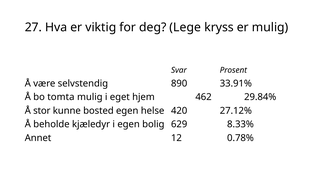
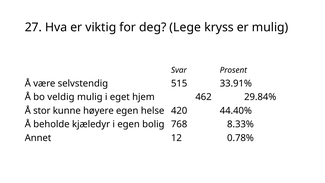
890: 890 -> 515
tomta: tomta -> veldig
bosted: bosted -> høyere
27.12%: 27.12% -> 44.40%
629: 629 -> 768
